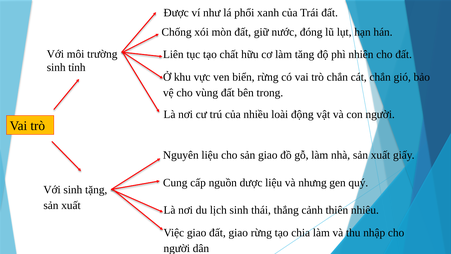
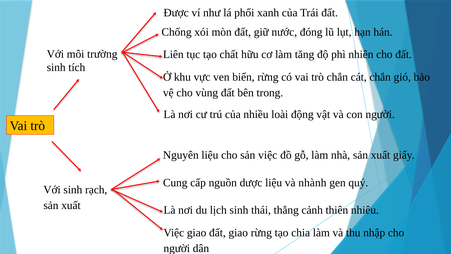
tỉnh: tỉnh -> tích
sản giao: giao -> việc
nhưng: nhưng -> nhành
tặng: tặng -> rạch
